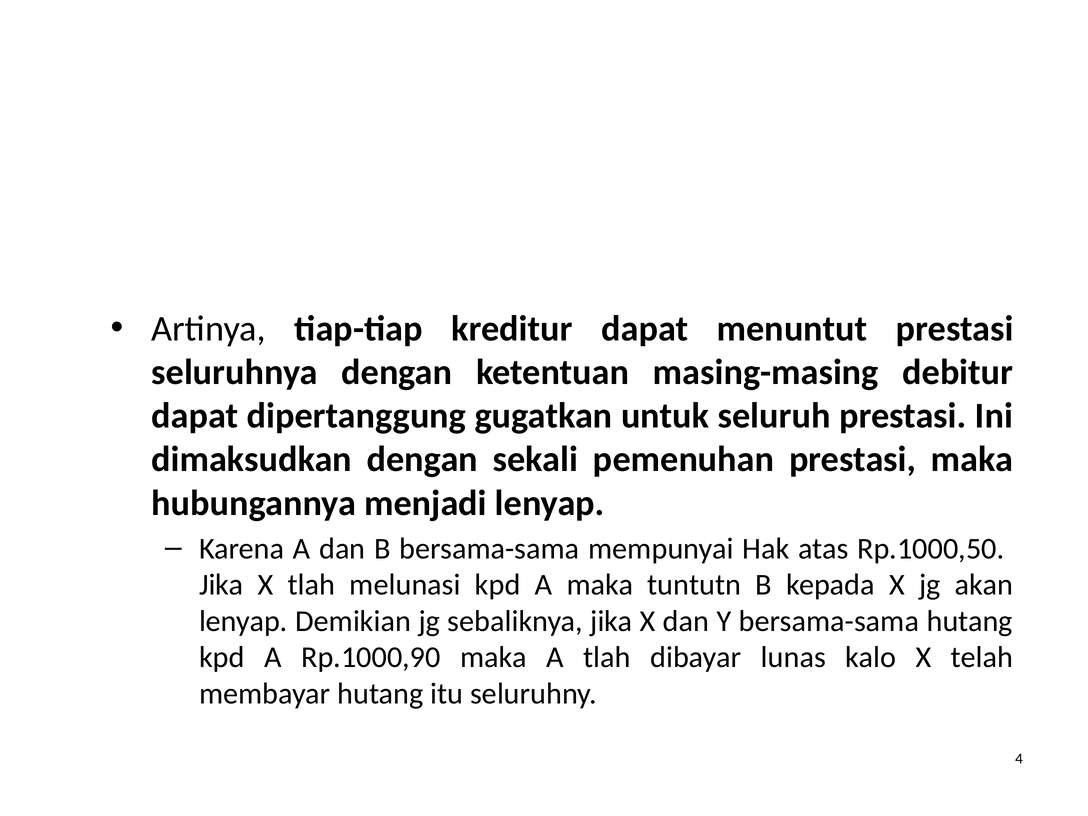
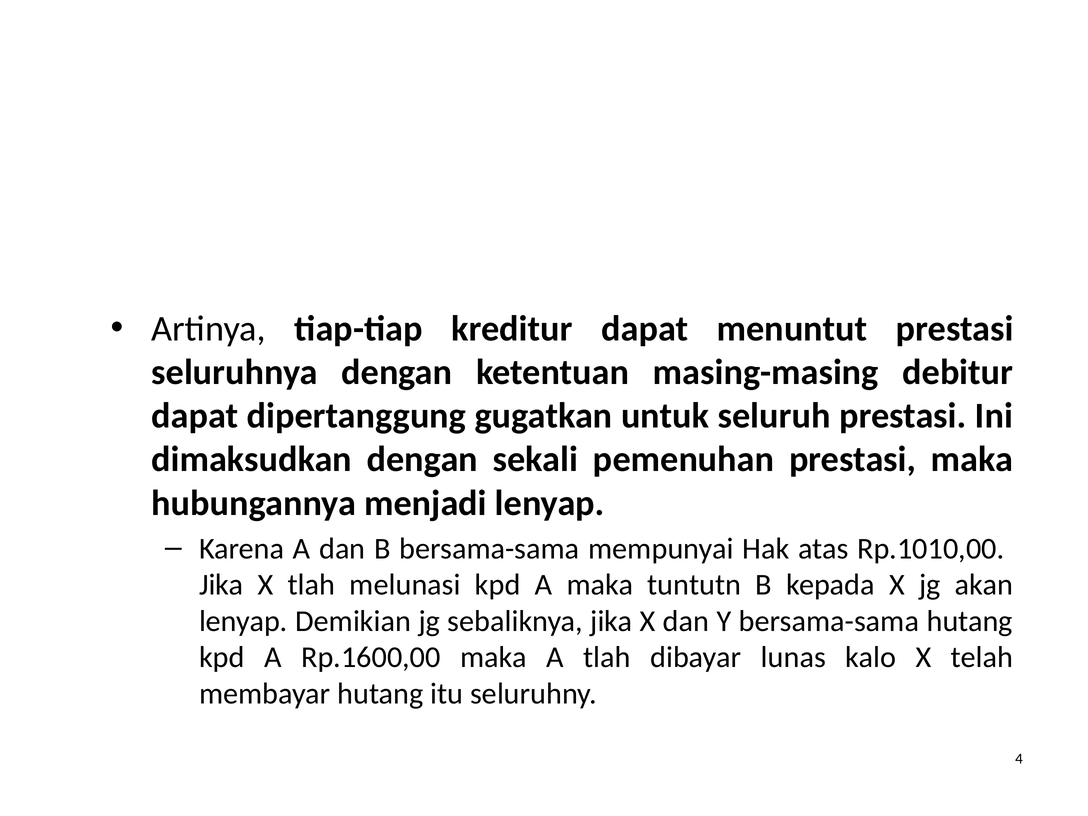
Rp.1000,50: Rp.1000,50 -> Rp.1010,00
Rp.1000,90: Rp.1000,90 -> Rp.1600,00
